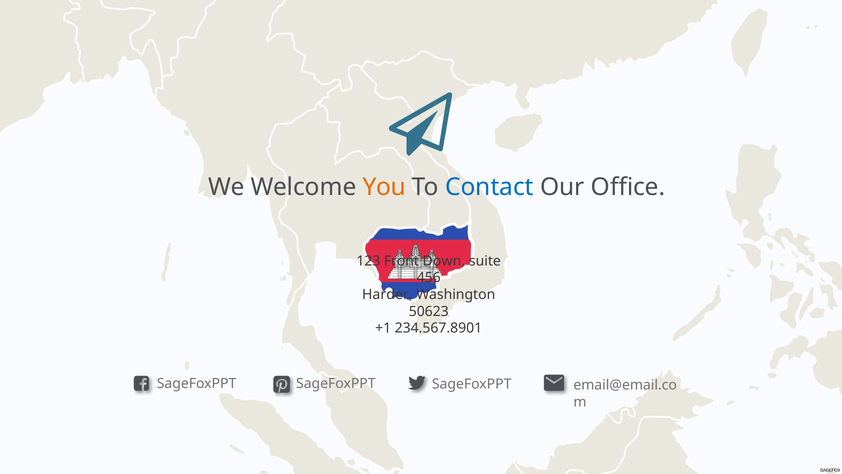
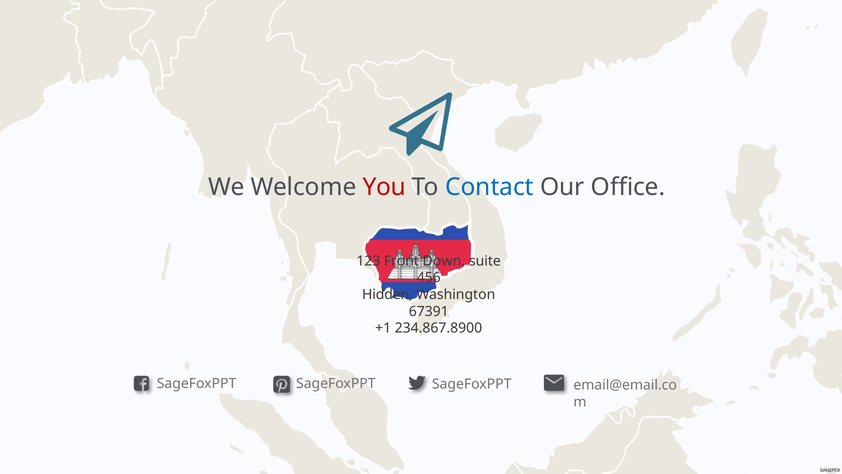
You colour: orange -> red
Harder: Harder -> Hidden
50623: 50623 -> 67391
234.567.8901: 234.567.8901 -> 234.867.8900
